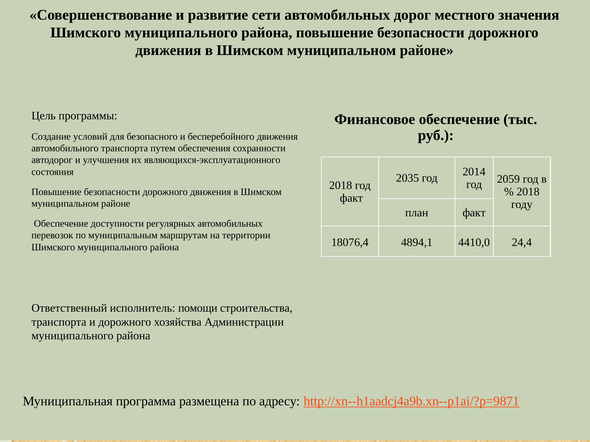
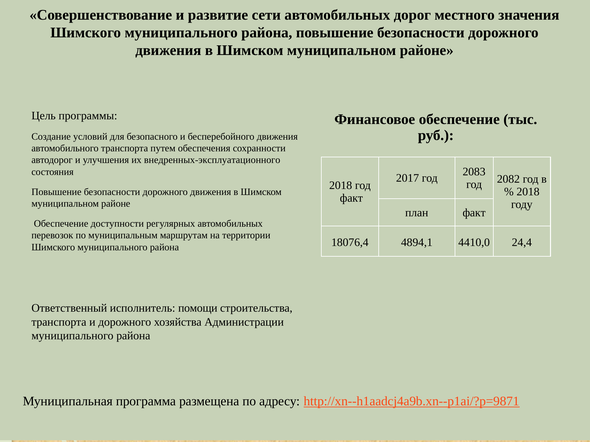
являющихся-эксплуатационного: являющихся-эксплуатационного -> внедренных-эксплуатационного
2014: 2014 -> 2083
2035: 2035 -> 2017
2059: 2059 -> 2082
